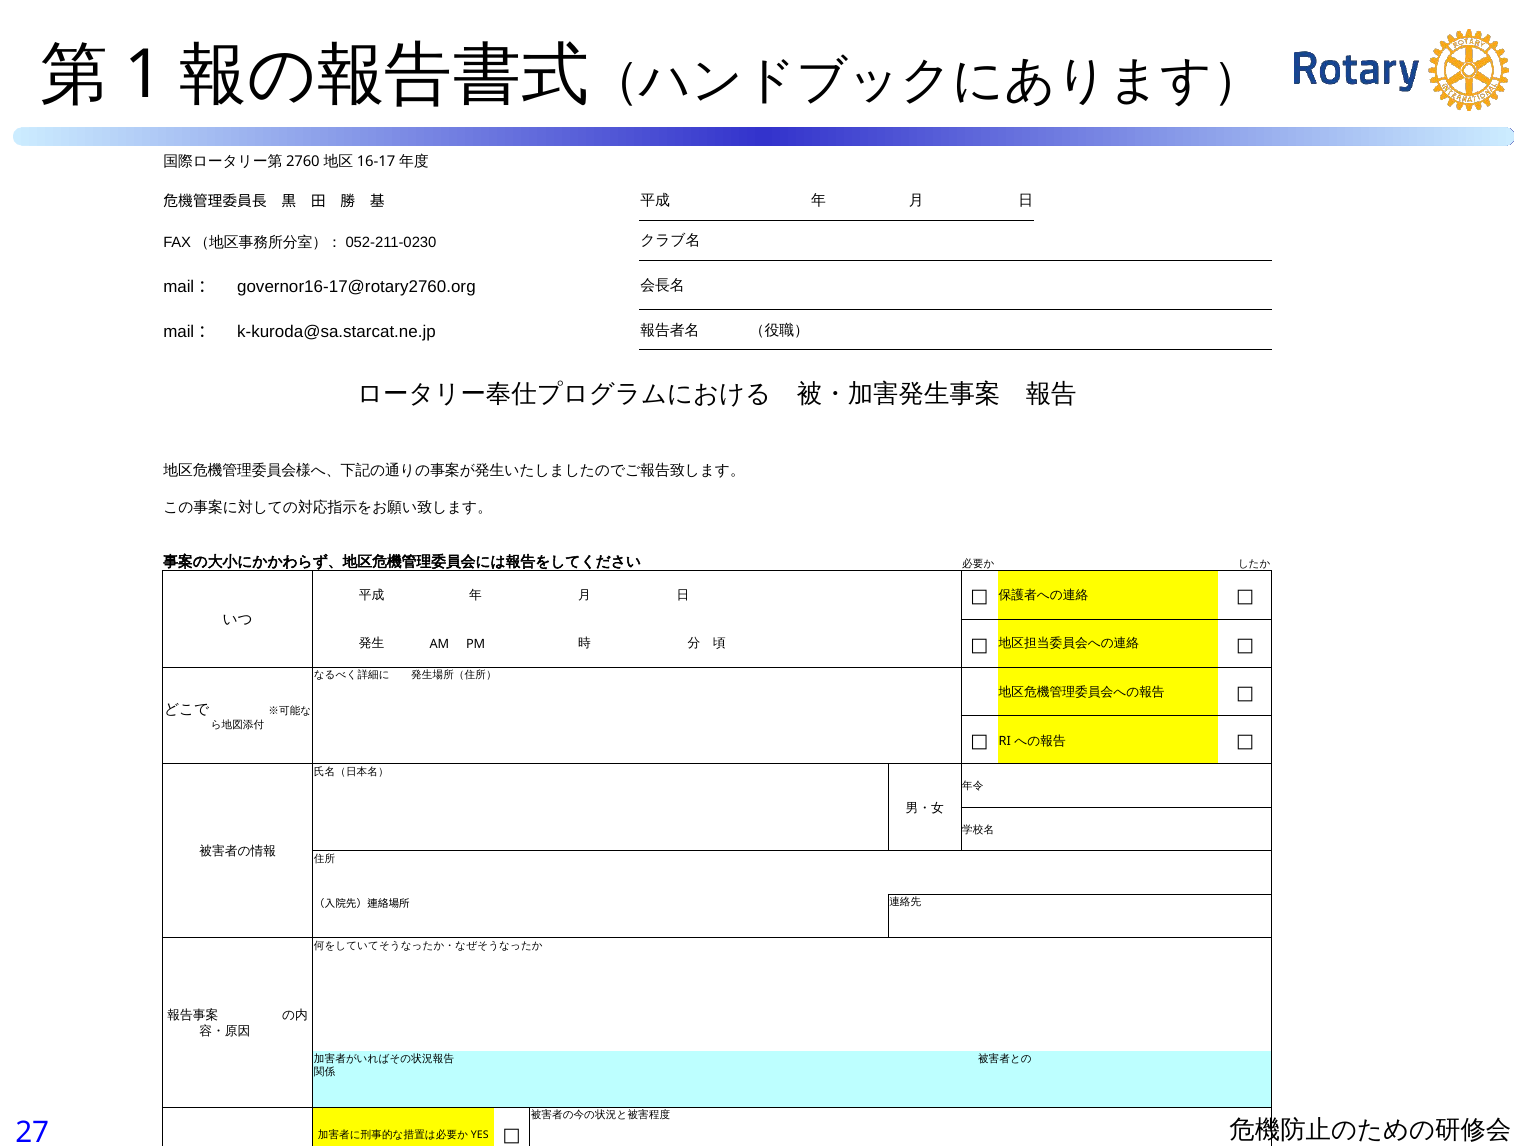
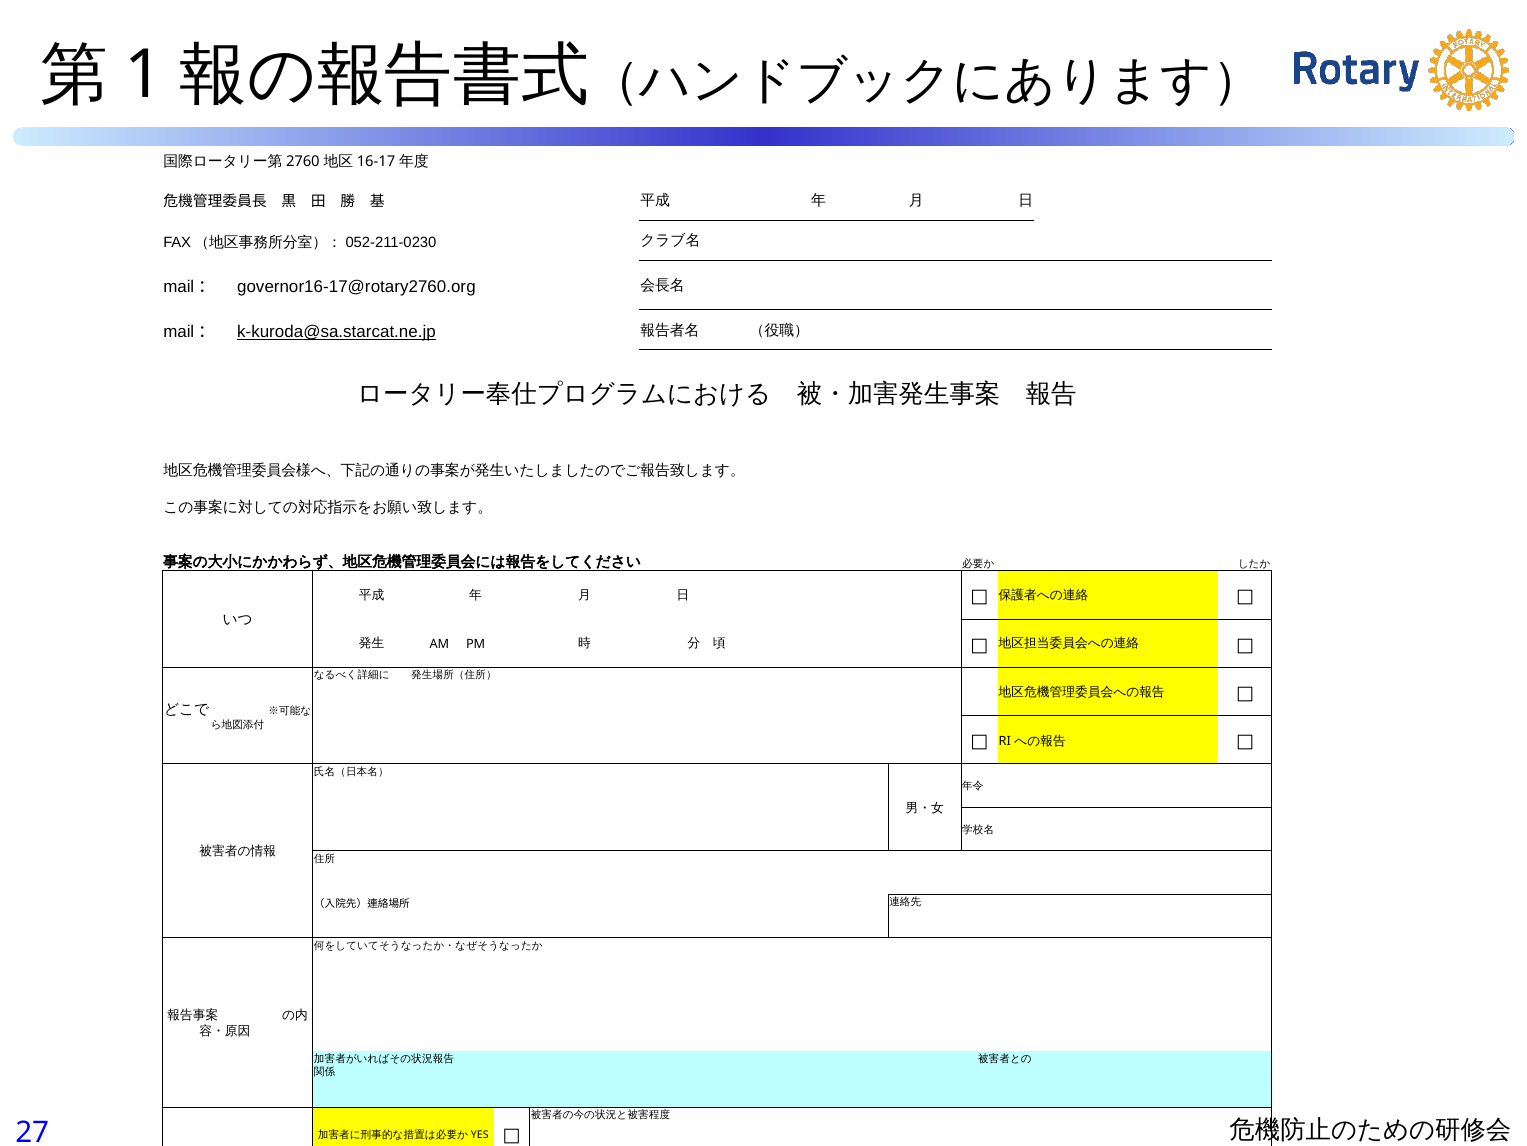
k-kuroda@sa.starcat.ne.jp underline: none -> present
